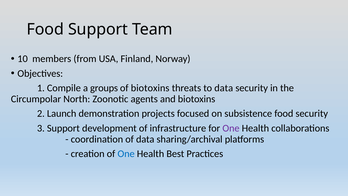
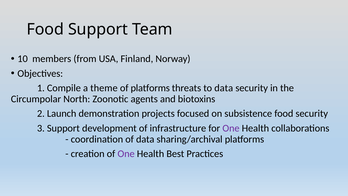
groups: groups -> theme
of biotoxins: biotoxins -> platforms
One at (126, 154) colour: blue -> purple
